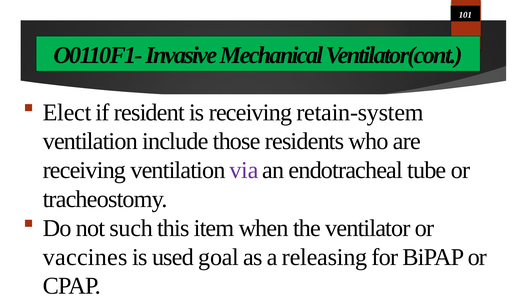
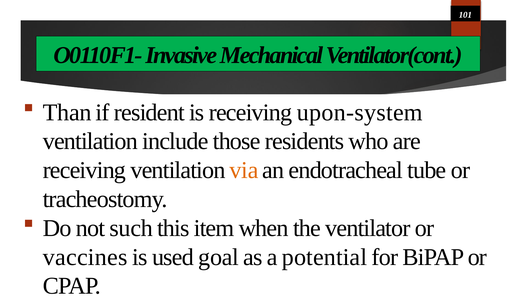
Elect: Elect -> Than
retain-system: retain-system -> upon-system
via colour: purple -> orange
releasing: releasing -> potential
